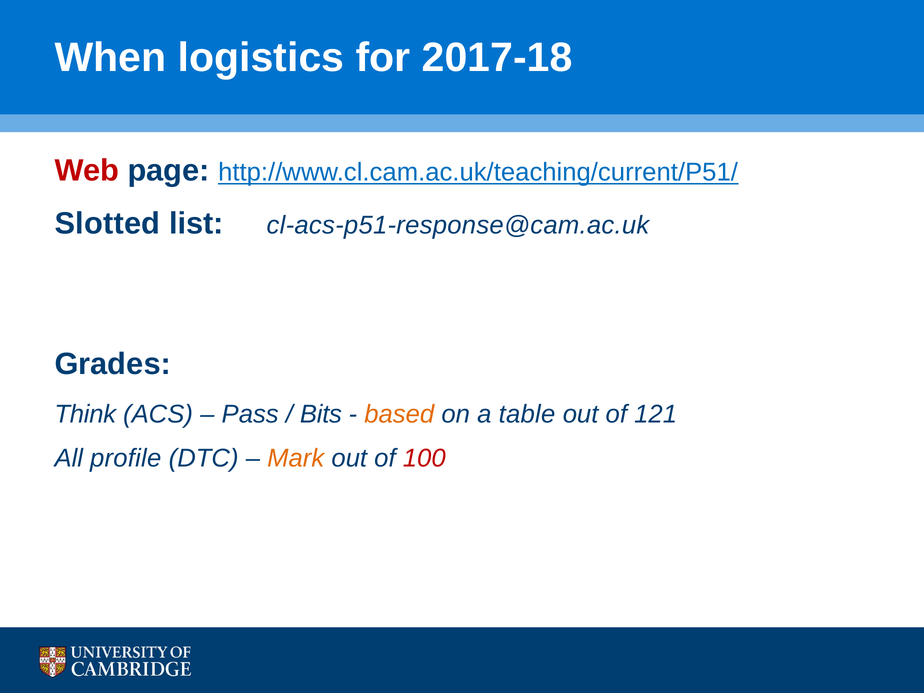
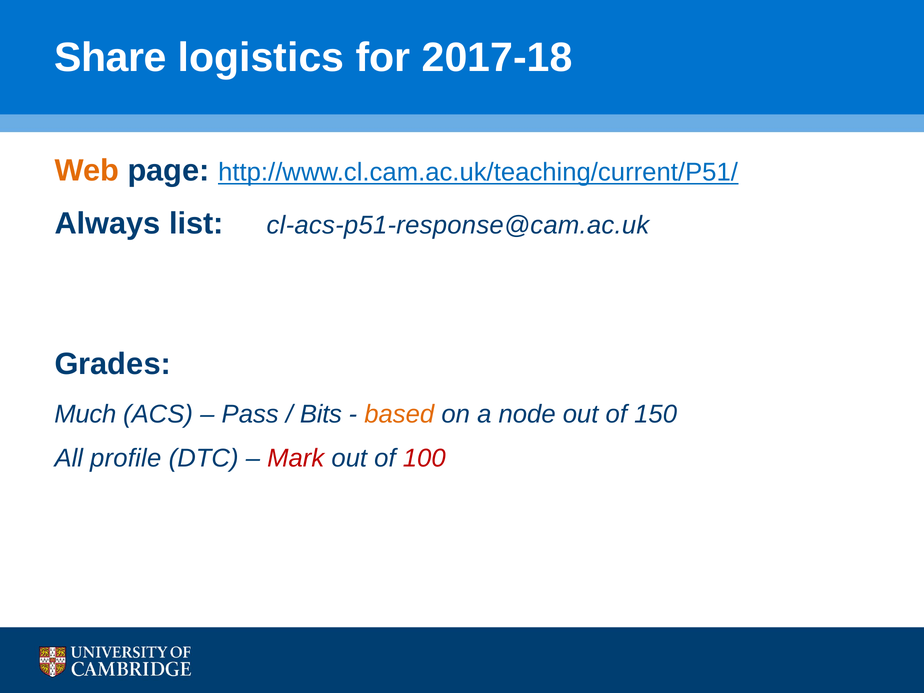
When: When -> Share
Web colour: red -> orange
Slotted: Slotted -> Always
Think: Think -> Much
table: table -> node
121: 121 -> 150
Mark colour: orange -> red
